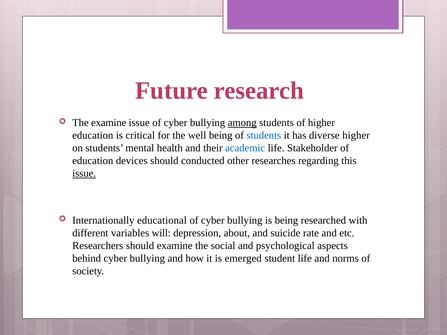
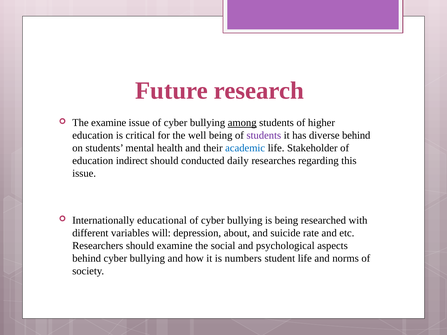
students at (264, 136) colour: blue -> purple
diverse higher: higher -> behind
devices: devices -> indirect
other: other -> daily
issue at (84, 174) underline: present -> none
emerged: emerged -> numbers
